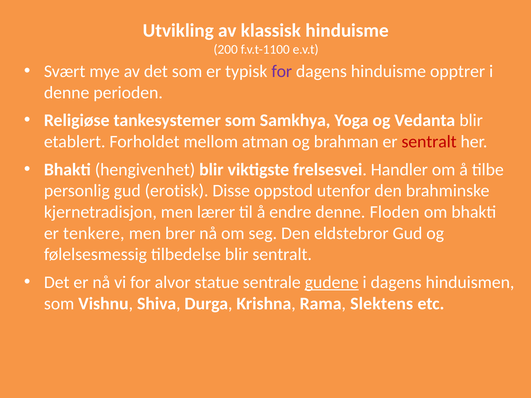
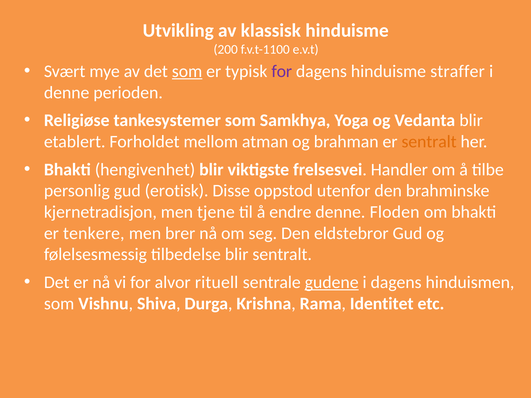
som at (187, 71) underline: none -> present
opptrer: opptrer -> straffer
sentralt at (429, 142) colour: red -> orange
lærer: lærer -> tjene
statue: statue -> rituell
Slektens: Slektens -> Identitet
